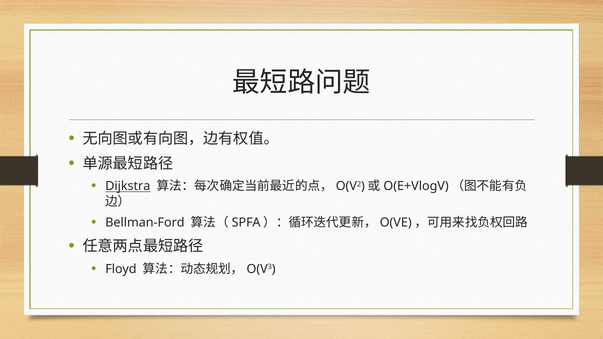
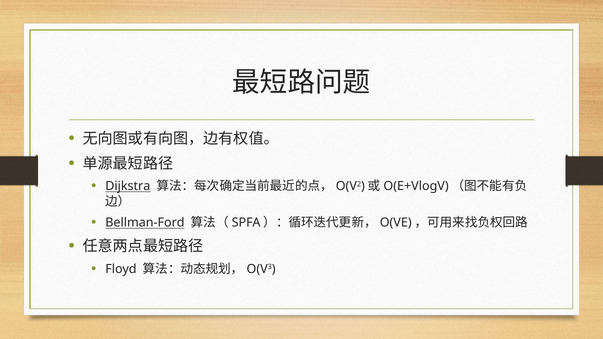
Bellman-Ford underline: none -> present
